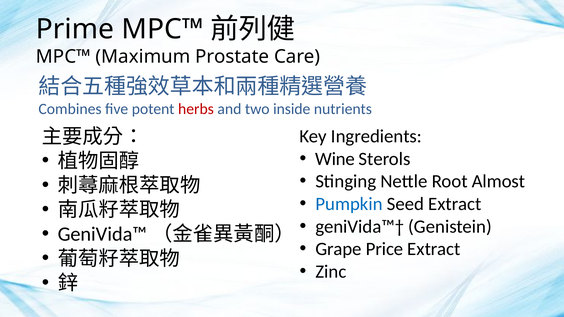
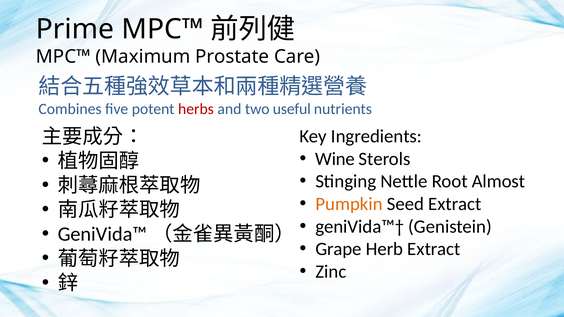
inside: inside -> useful
Pumpkin colour: blue -> orange
Price: Price -> Herb
